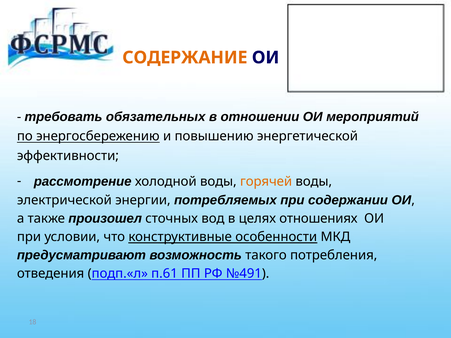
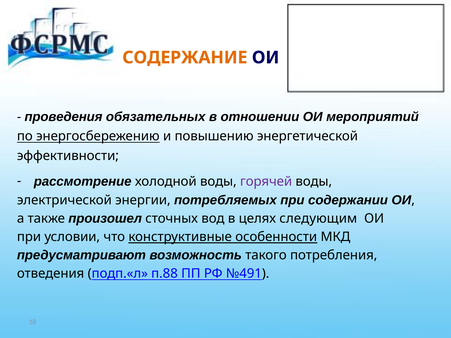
требовать: требовать -> проведения
горячей colour: orange -> purple
отношениях: отношениях -> следующим
п.61: п.61 -> п.88
